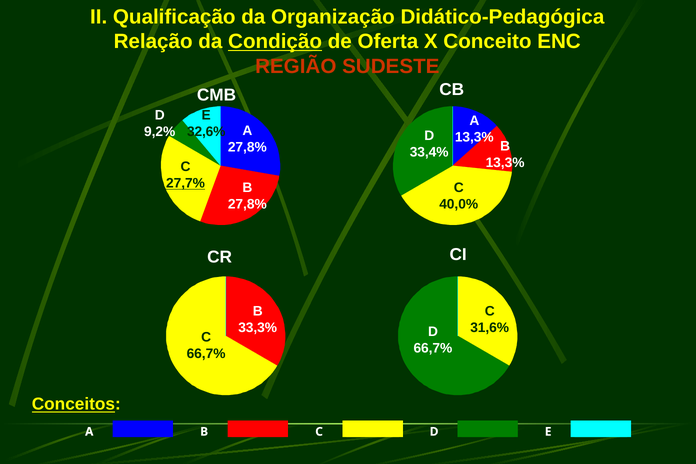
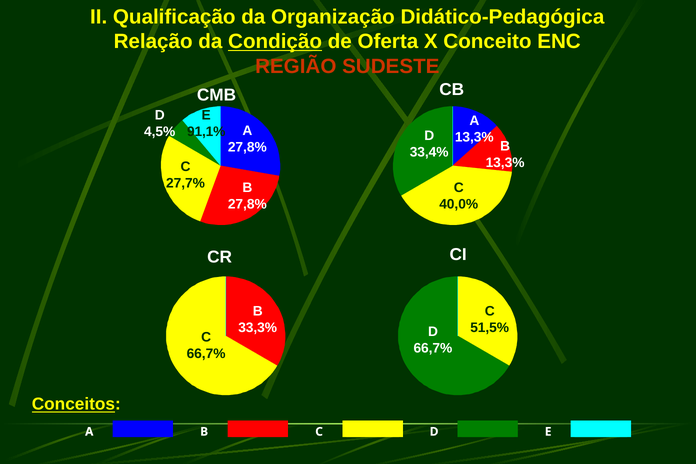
9,2%: 9,2% -> 4,5%
32,6%: 32,6% -> 91,1%
27,7% underline: present -> none
31,6%: 31,6% -> 51,5%
